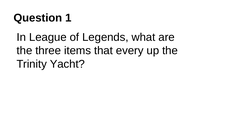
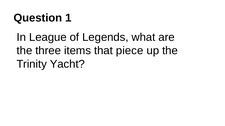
every: every -> piece
